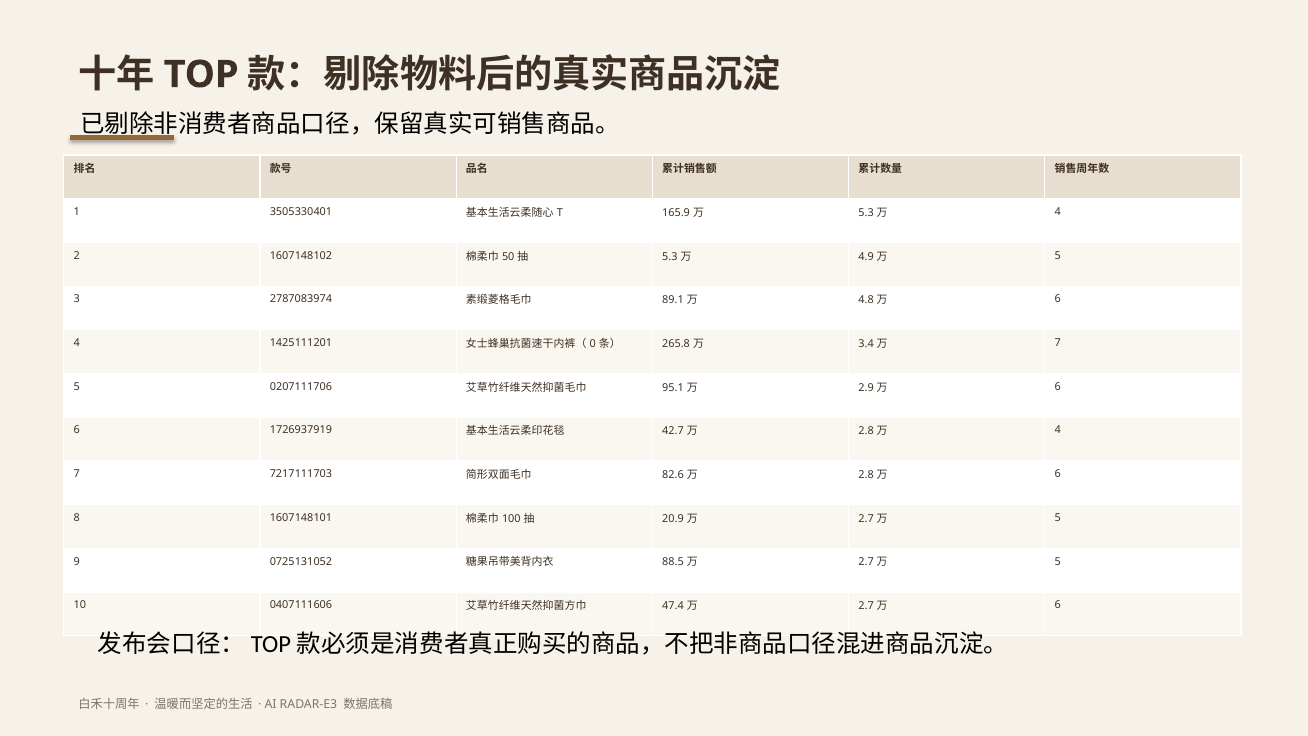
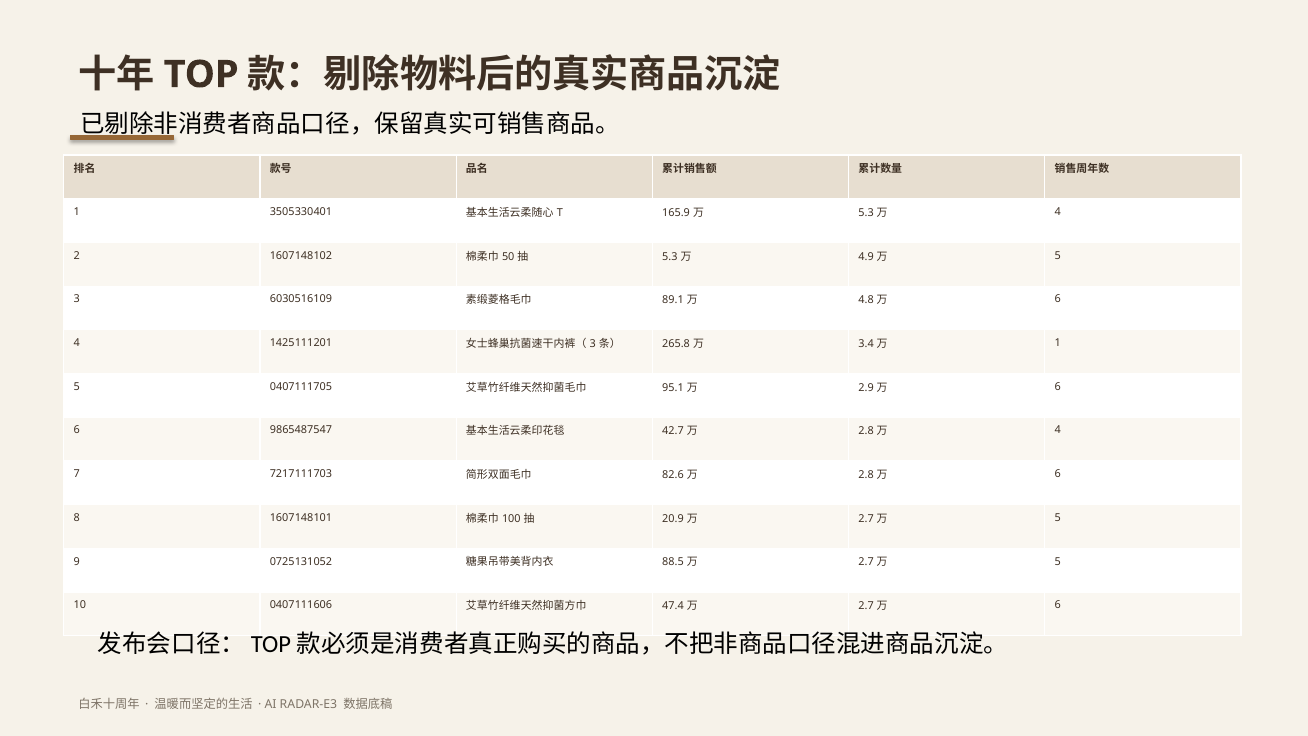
2787083974: 2787083974 -> 6030516109
0 at (593, 344): 0 -> 3
7 at (1058, 343): 7 -> 1
0207111706: 0207111706 -> 0407111705
1726937919: 1726937919 -> 9865487547
